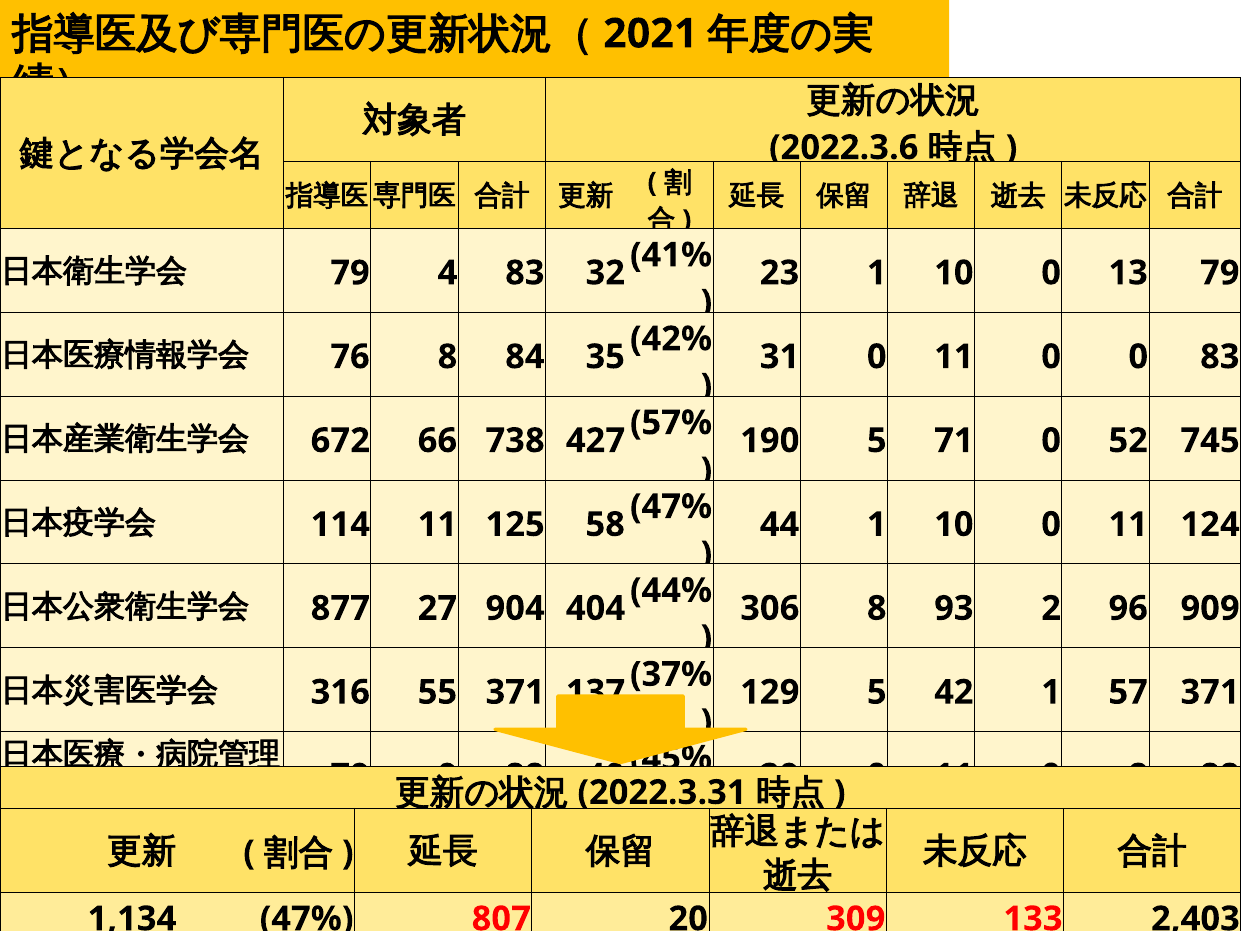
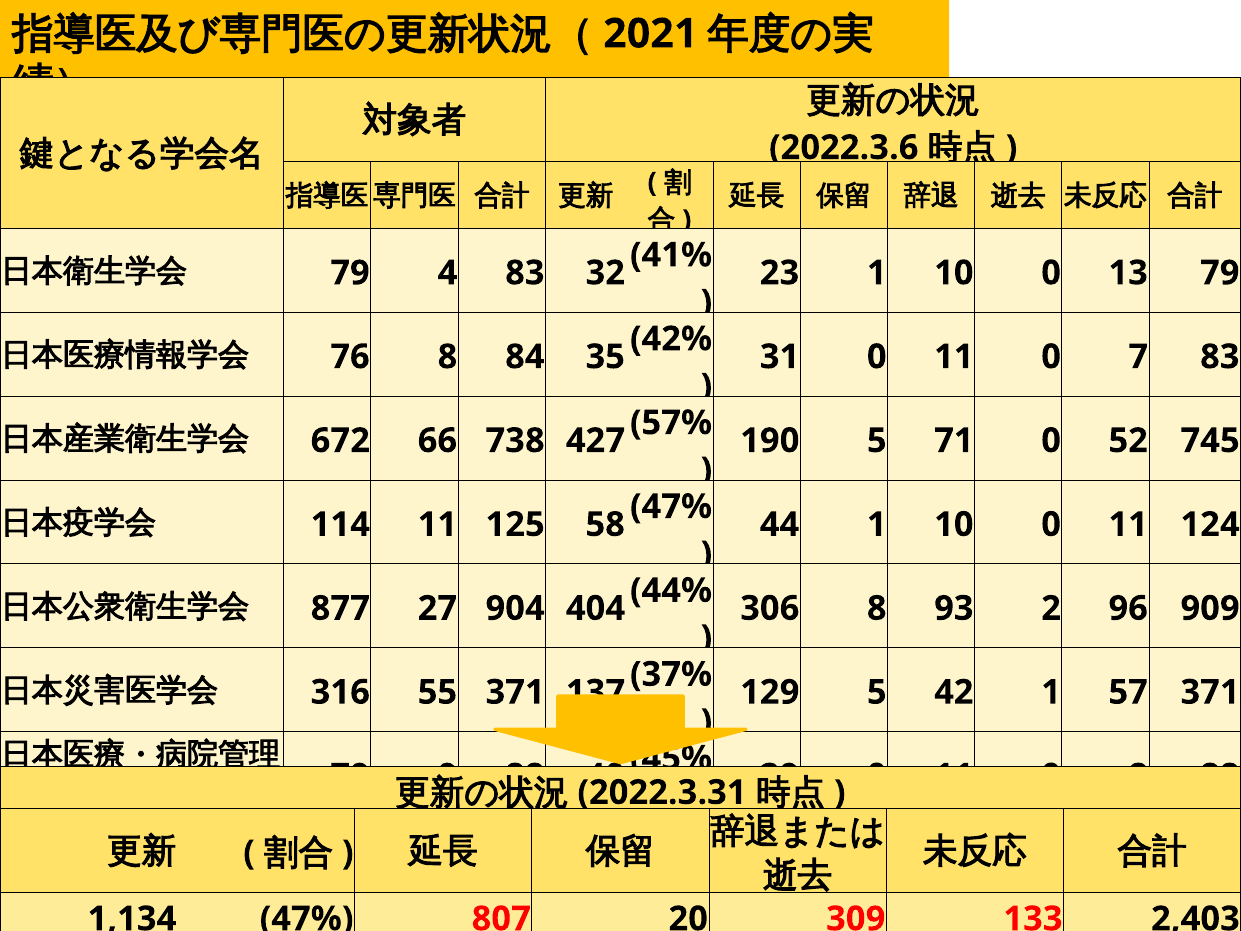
11 0 0: 0 -> 7
